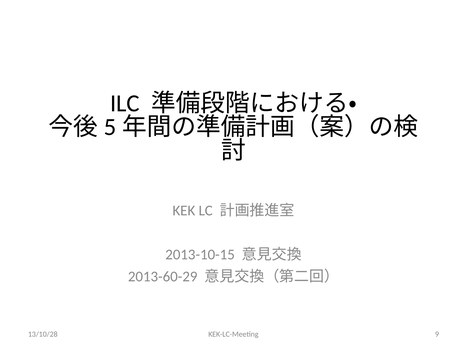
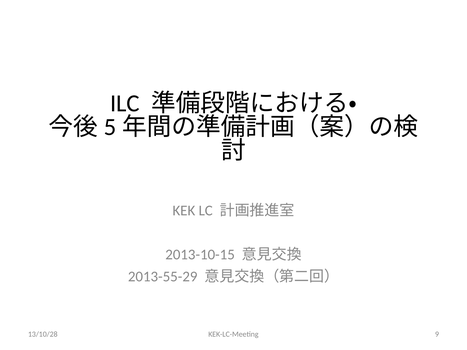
2013-60-29: 2013-60-29 -> 2013-55-29
